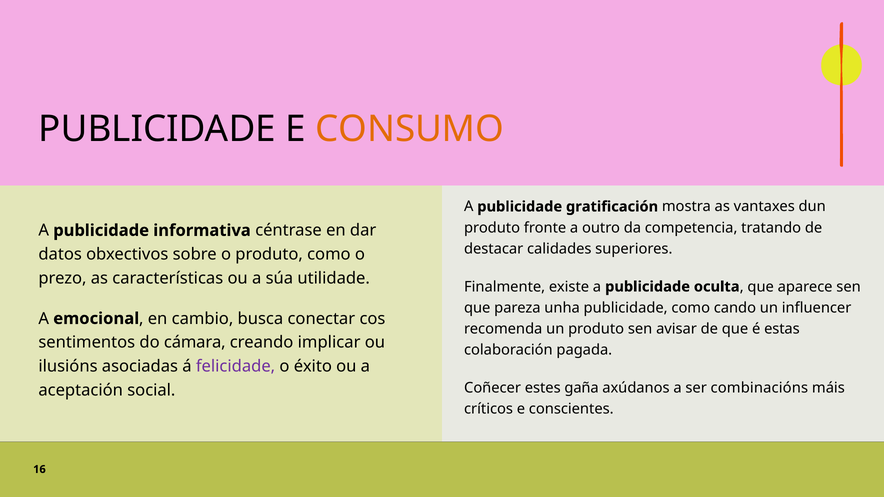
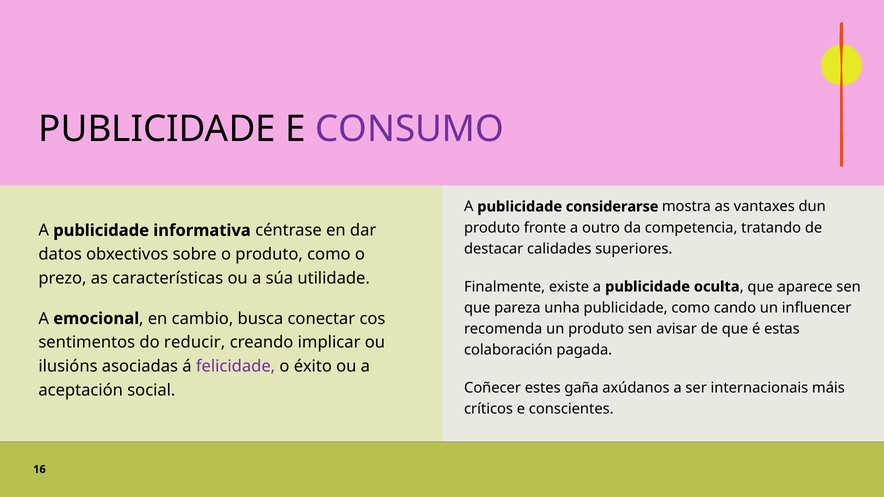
CONSUMO colour: orange -> purple
gratificación: gratificación -> considerarse
cámara: cámara -> reducir
combinacións: combinacións -> internacionais
